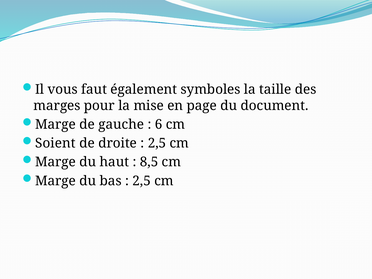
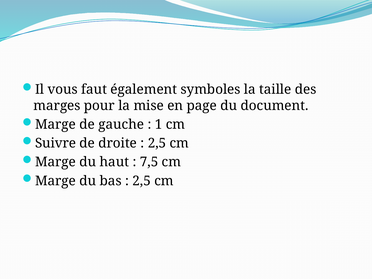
6: 6 -> 1
Soient: Soient -> Suivre
8,5: 8,5 -> 7,5
